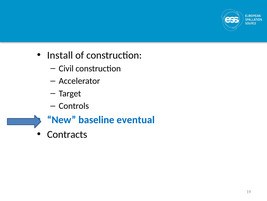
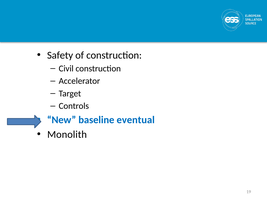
Install: Install -> Safety
Contracts: Contracts -> Monolith
